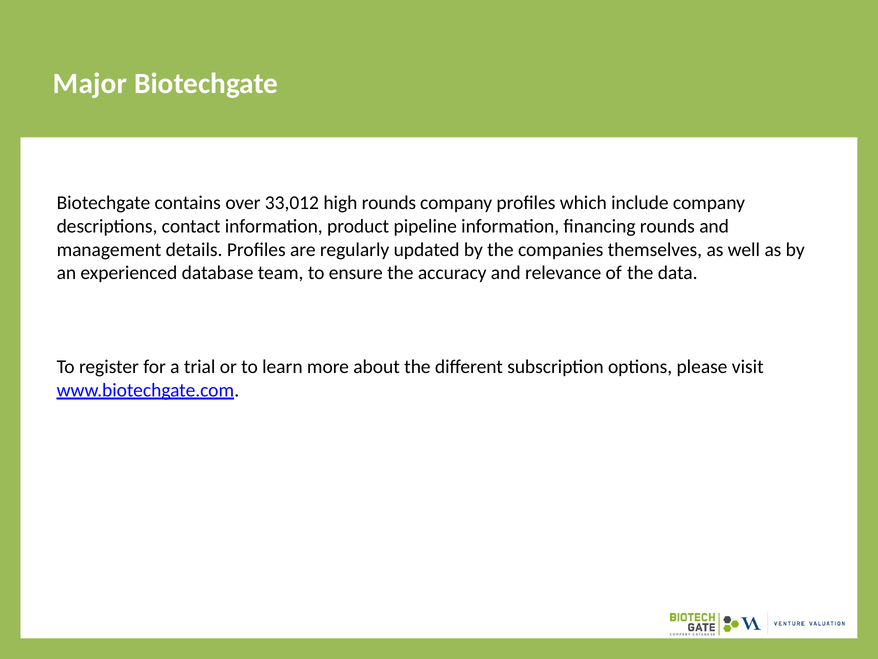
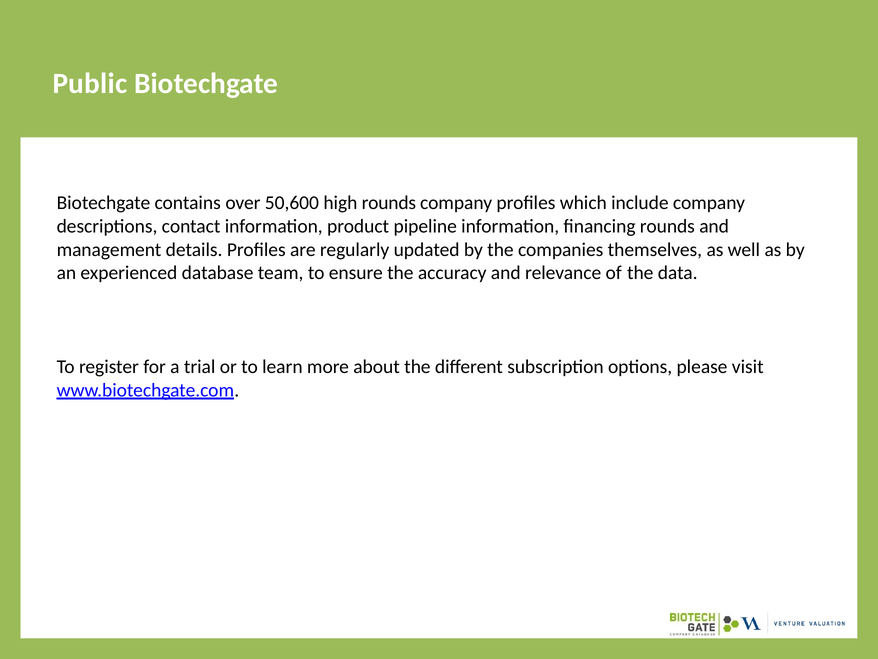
Major: Major -> Public
33,012: 33,012 -> 50,600
